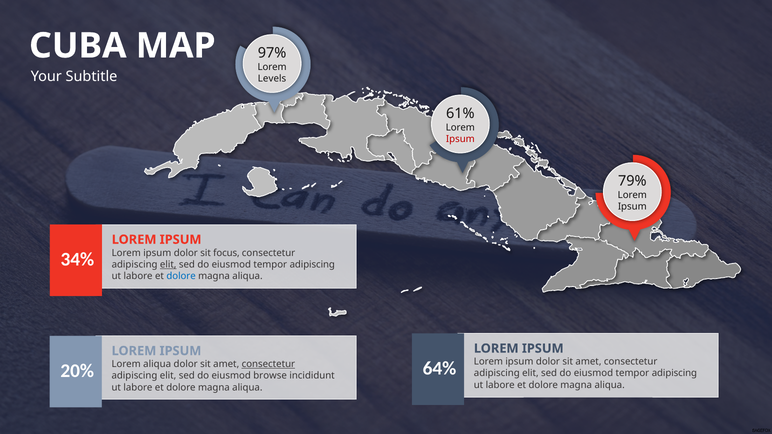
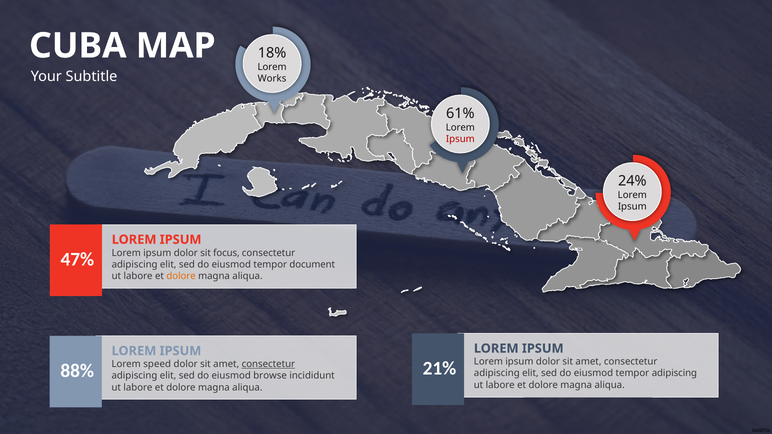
97%: 97% -> 18%
Levels: Levels -> Works
79%: 79% -> 24%
34%: 34% -> 47%
elit at (168, 265) underline: present -> none
adipiscing at (312, 265): adipiscing -> document
dolore at (181, 276) colour: blue -> orange
64%: 64% -> 21%
Lorem aliqua: aliqua -> speed
20%: 20% -> 88%
